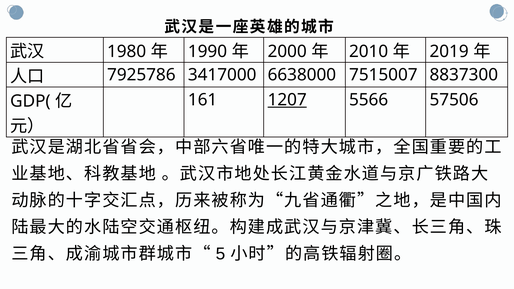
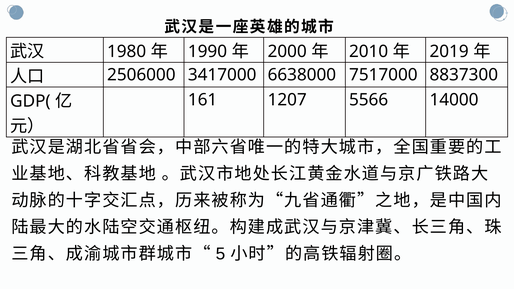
7925786: 7925786 -> 2506000
7515007: 7515007 -> 7517000
1207 underline: present -> none
57506: 57506 -> 14000
